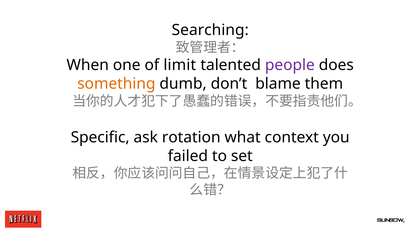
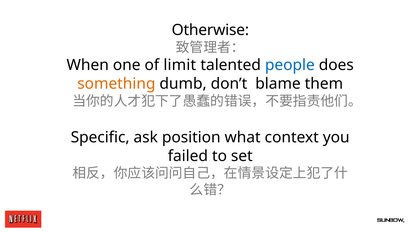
Searching: Searching -> Otherwise
people colour: purple -> blue
rotation: rotation -> position
